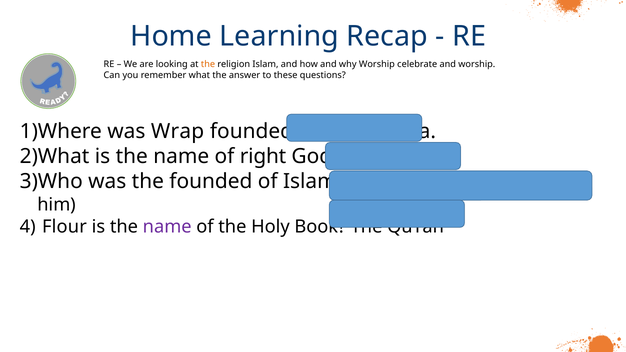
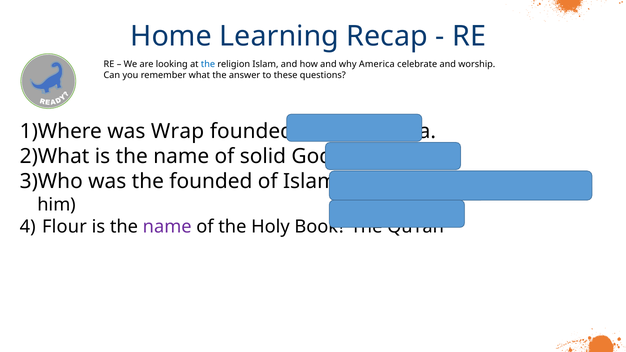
the at (208, 64) colour: orange -> blue
why Worship: Worship -> America
right: right -> solid
